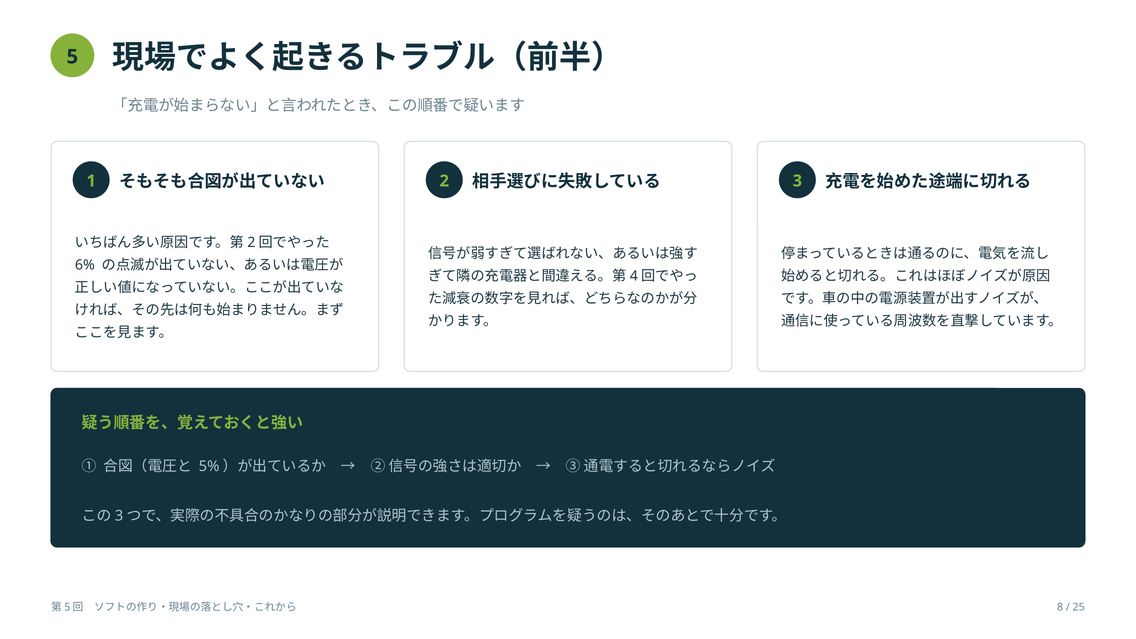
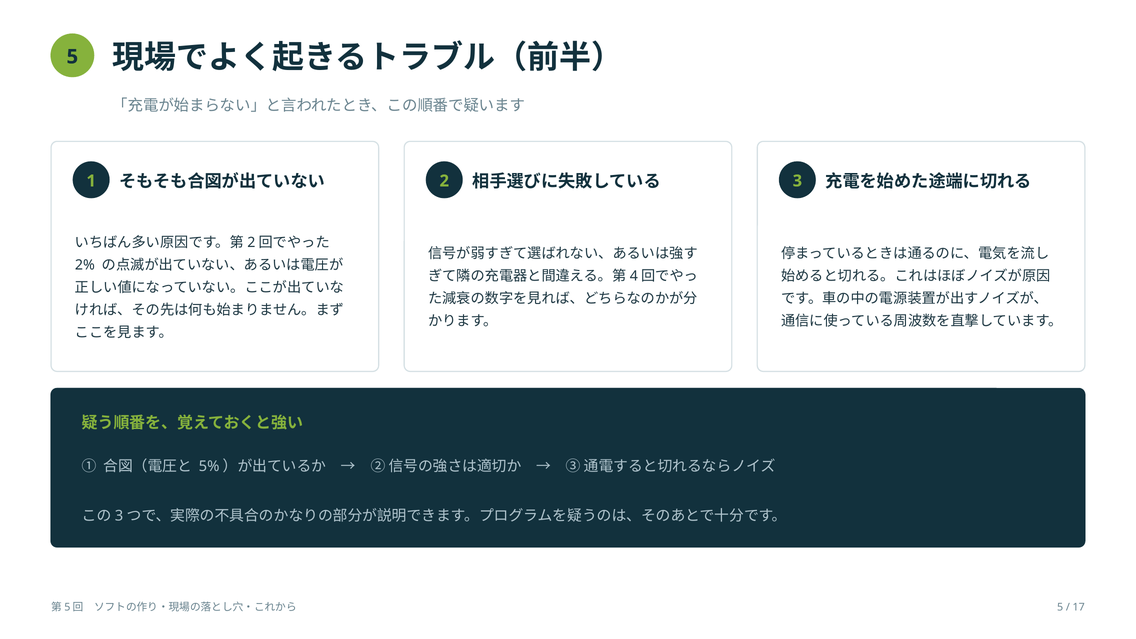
6%: 6% -> 2%
8 at (1060, 607): 8 -> 5
25: 25 -> 17
